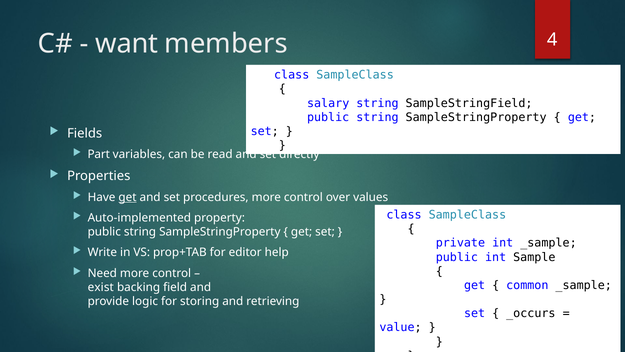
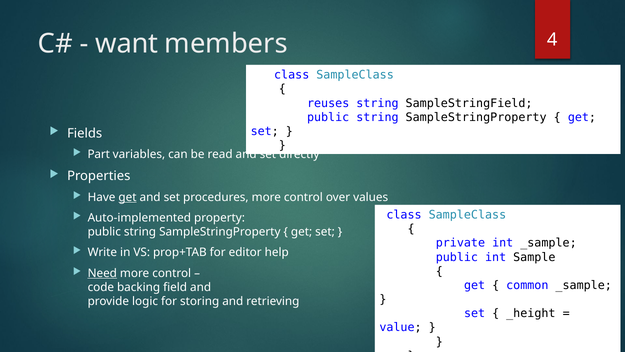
salary: salary -> reuses
Need underline: none -> present
exist: exist -> code
_occurs: _occurs -> _height
